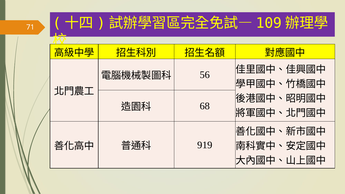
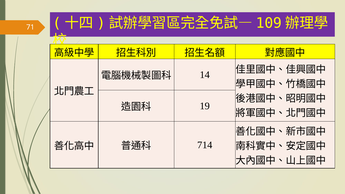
56: 56 -> 14
68: 68 -> 19
919: 919 -> 714
